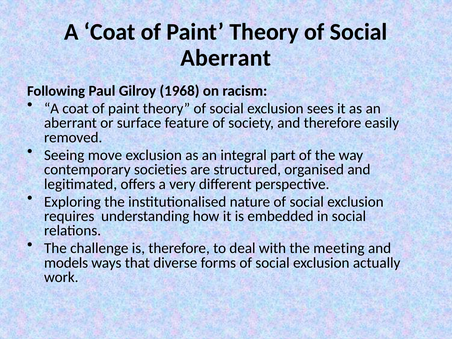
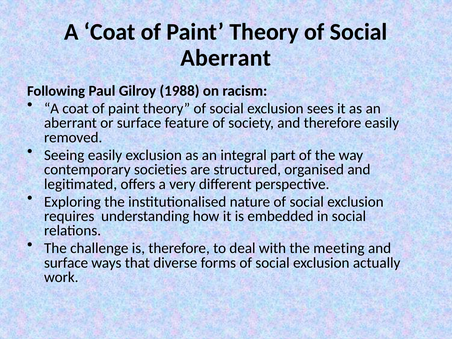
1968: 1968 -> 1988
Seeing move: move -> easily
models at (66, 263): models -> surface
